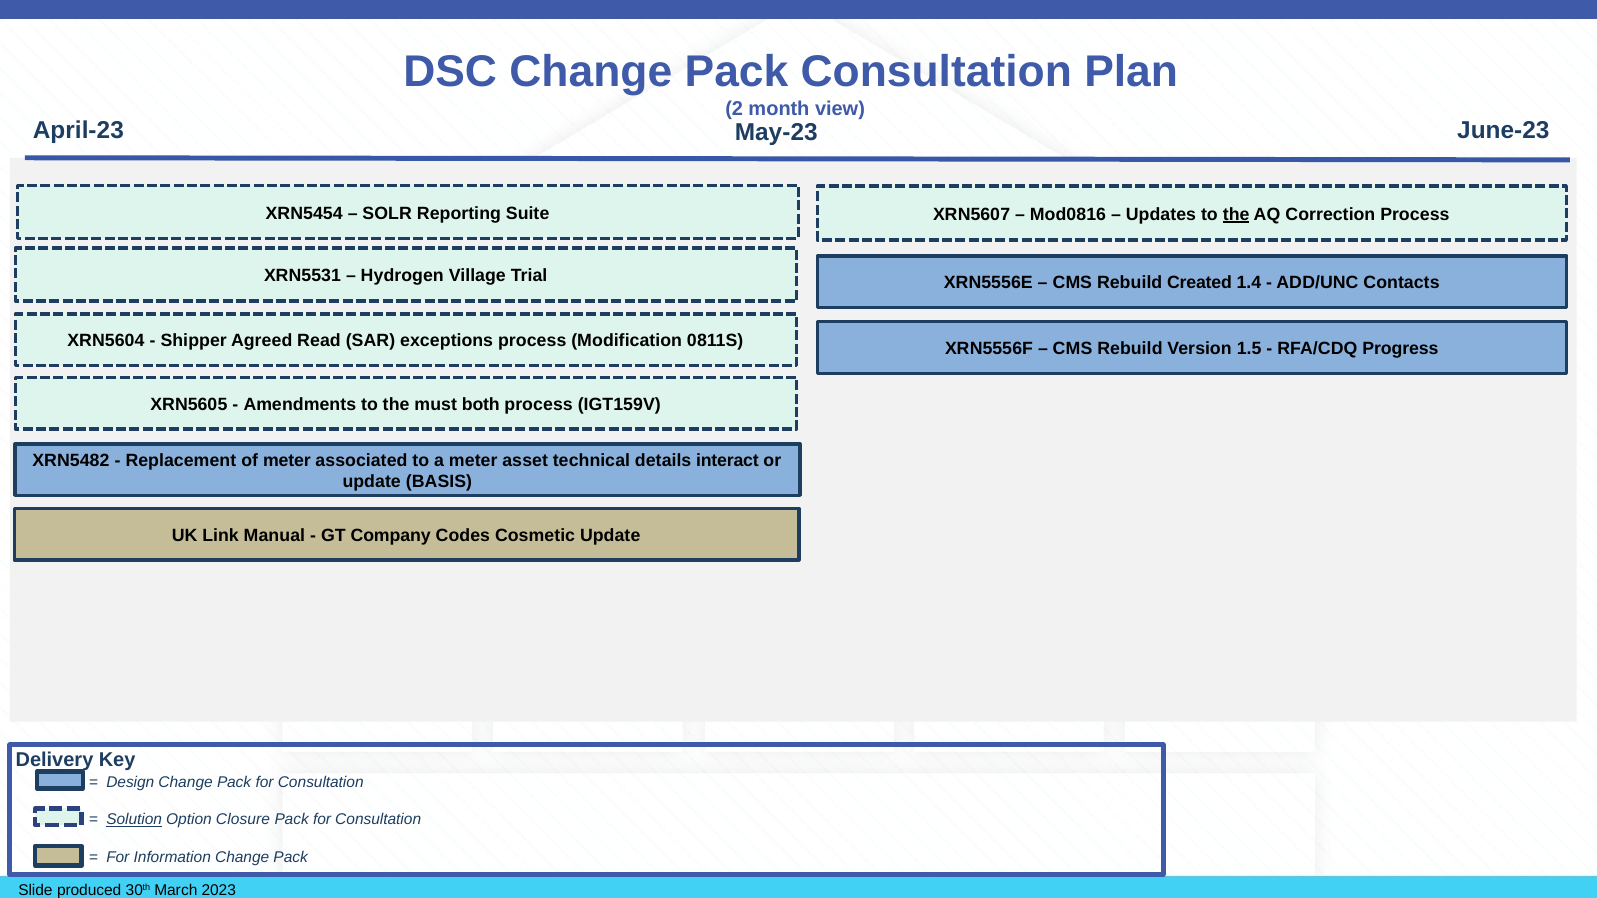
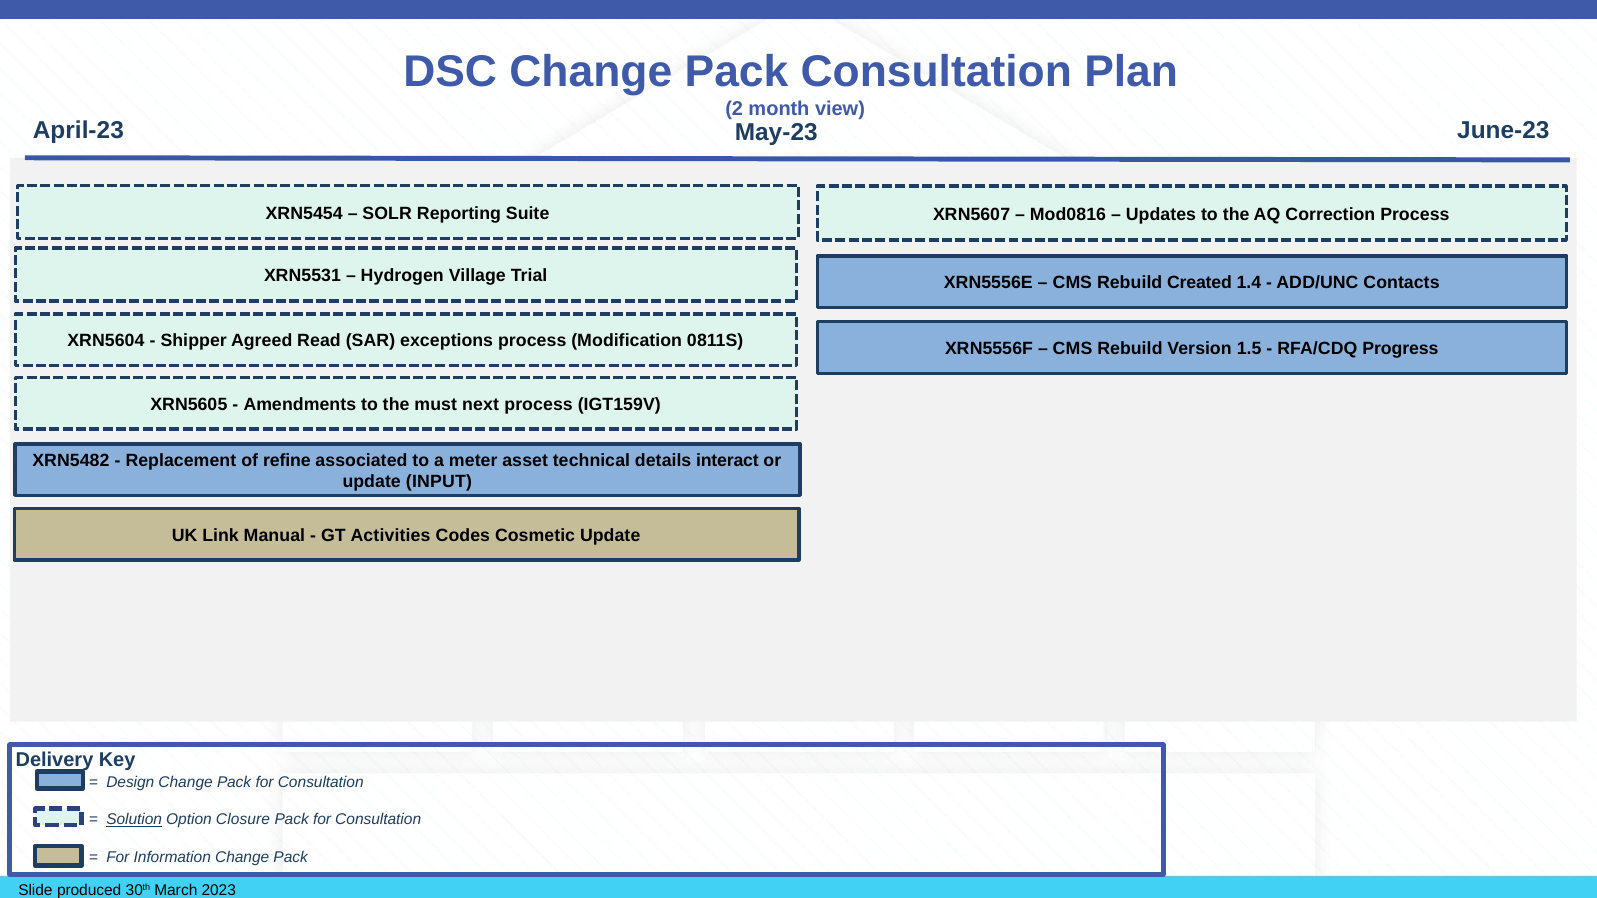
the at (1236, 214) underline: present -> none
both: both -> next
of meter: meter -> refine
BASIS: BASIS -> INPUT
Company: Company -> Activities
